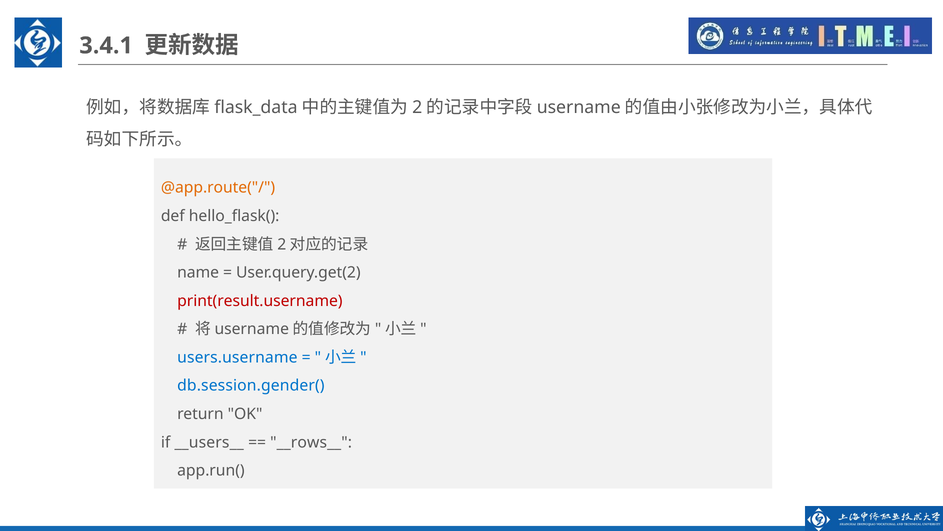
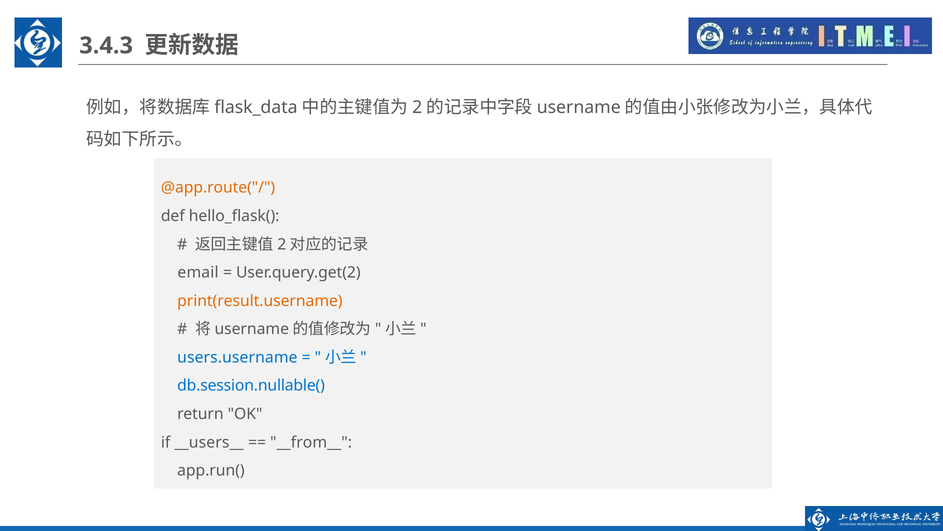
3.4.1: 3.4.1 -> 3.4.3
name: name -> email
print(result.username colour: red -> orange
db.session.gender(: db.session.gender( -> db.session.nullable(
__rows__: __rows__ -> __from__
